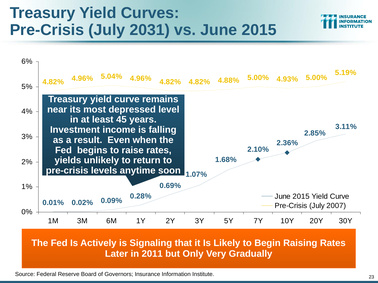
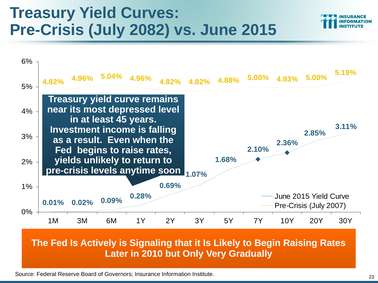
2031: 2031 -> 2082
2011: 2011 -> 2010
